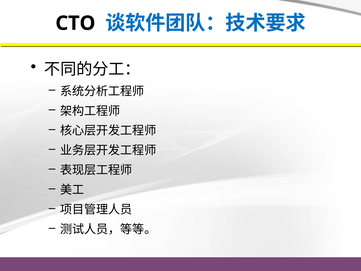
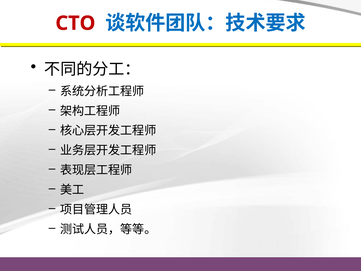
CTO colour: black -> red
